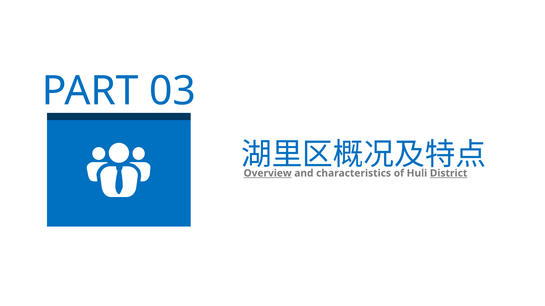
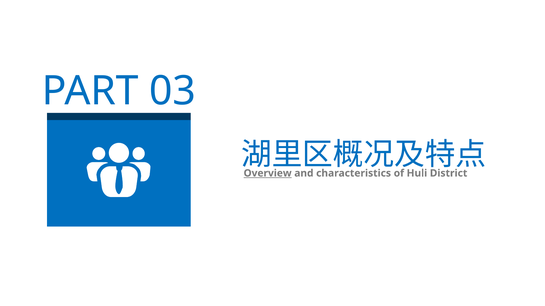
District underline: present -> none
